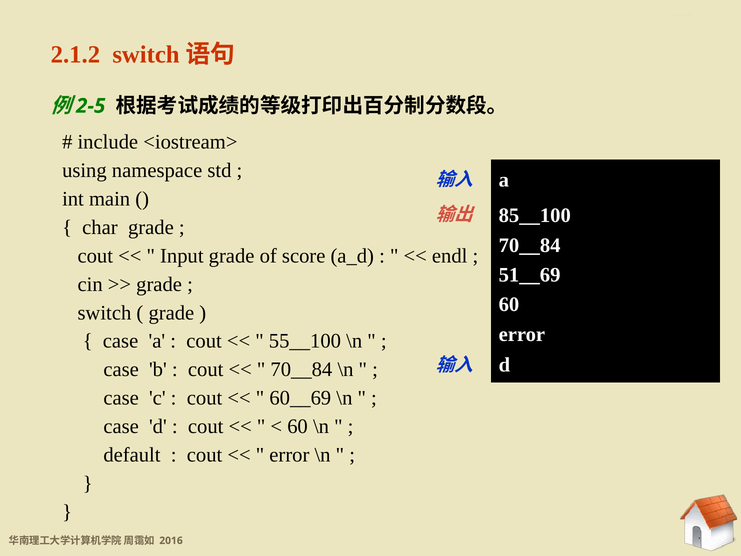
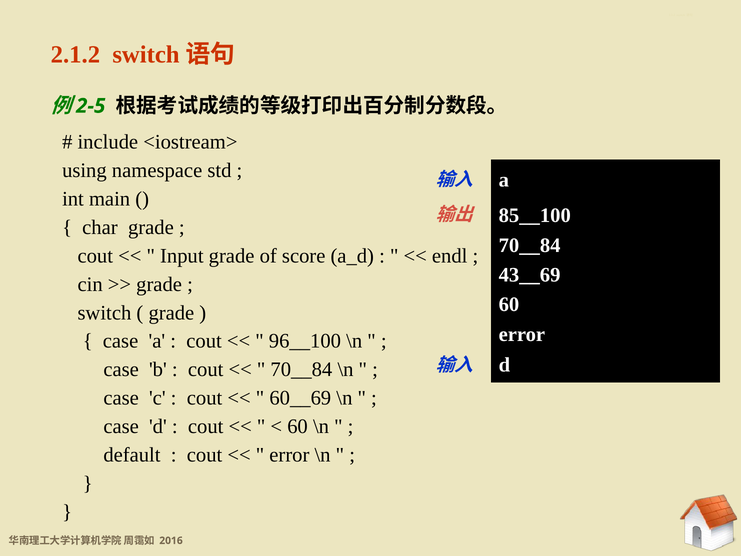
51__69: 51__69 -> 43__69
55__100: 55__100 -> 96__100
